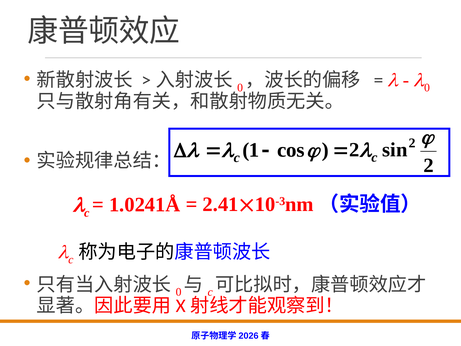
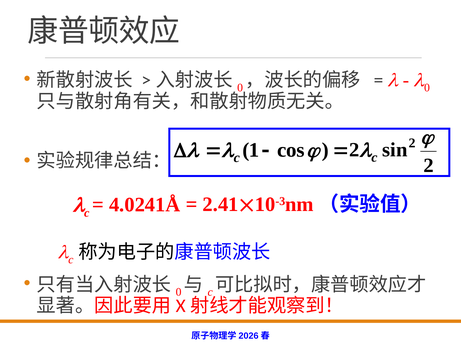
1.0241Å: 1.0241Å -> 4.0241Å
